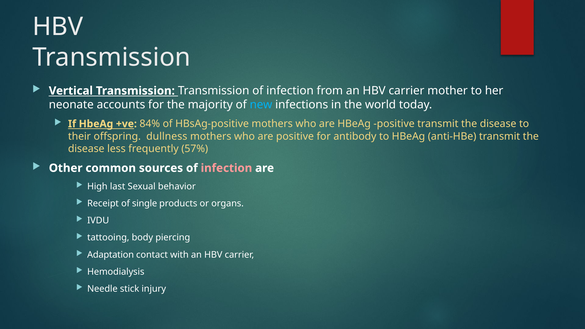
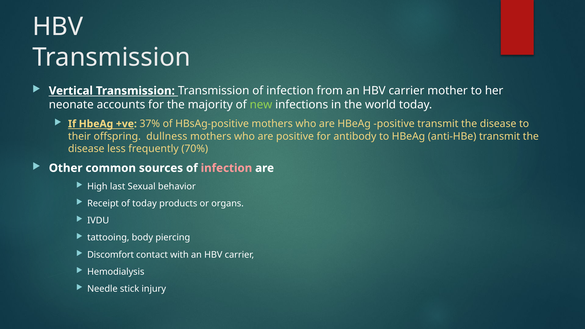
new colour: light blue -> light green
84%: 84% -> 37%
57%: 57% -> 70%
of single: single -> today
Adaptation: Adaptation -> Discomfort
